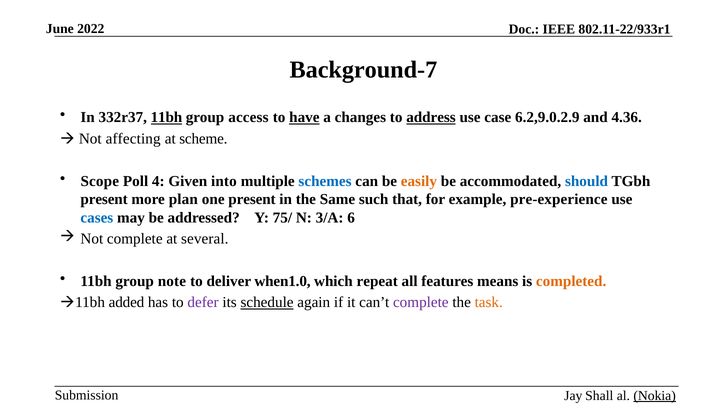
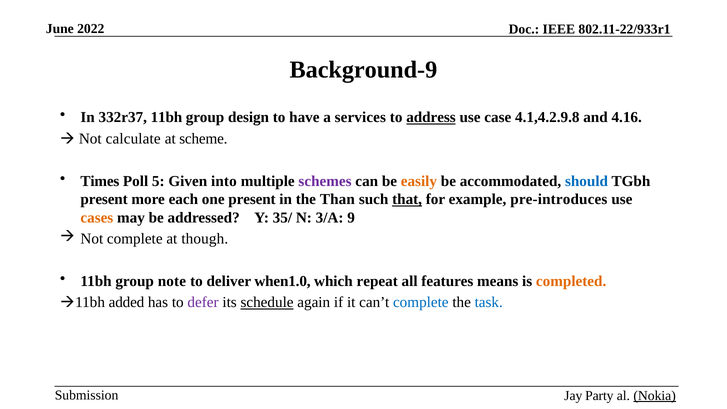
Background-7: Background-7 -> Background-9
11bh at (166, 117) underline: present -> none
access: access -> design
have underline: present -> none
changes: changes -> services
6.2,9.0.2.9: 6.2,9.0.2.9 -> 4.1,4.2.9.8
4.36: 4.36 -> 4.16
affecting: affecting -> calculate
Scope: Scope -> Times
4: 4 -> 5
schemes colour: blue -> purple
plan: plan -> each
Same: Same -> Than
that underline: none -> present
pre-experience: pre-experience -> pre-introduces
cases colour: blue -> orange
75/: 75/ -> 35/
6: 6 -> 9
several: several -> though
complete at (421, 302) colour: purple -> blue
task colour: orange -> blue
Shall: Shall -> Party
